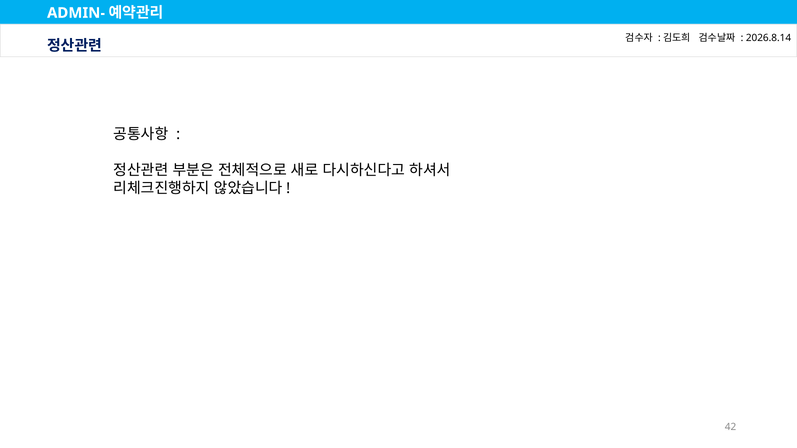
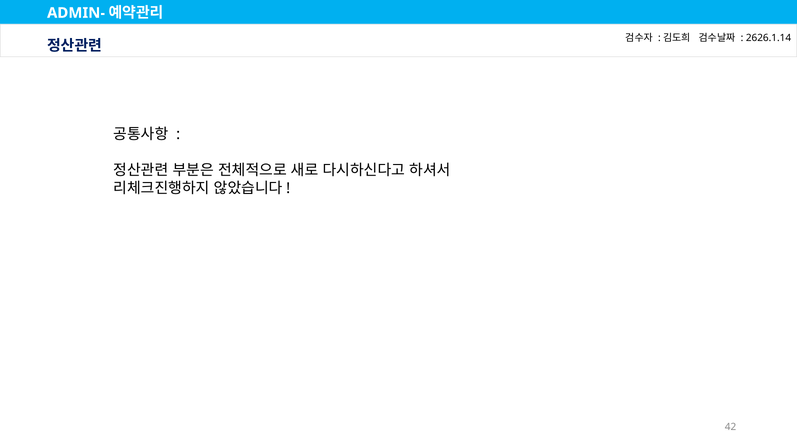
2026.8.14: 2026.8.14 -> 2626.1.14
